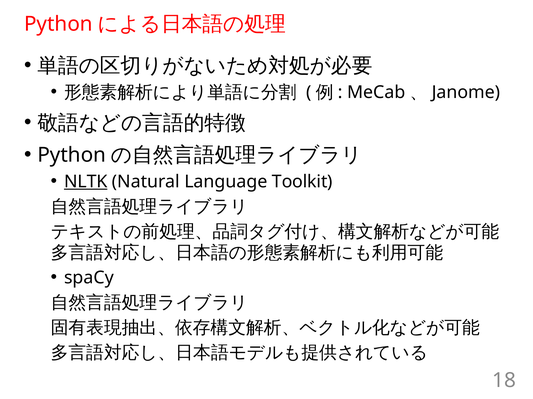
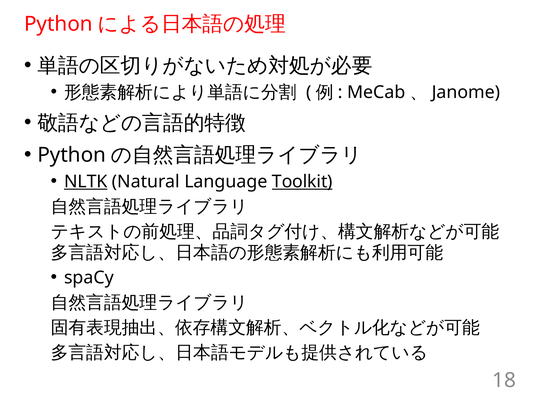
Toolkit underline: none -> present
